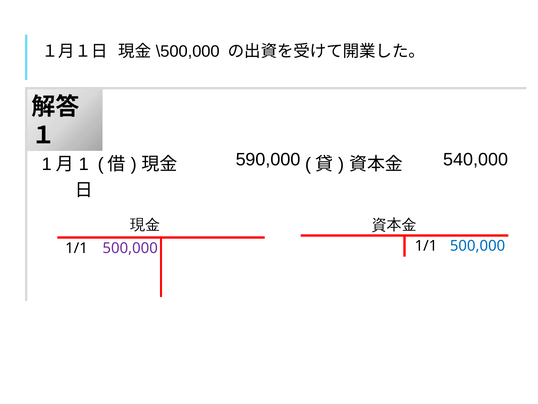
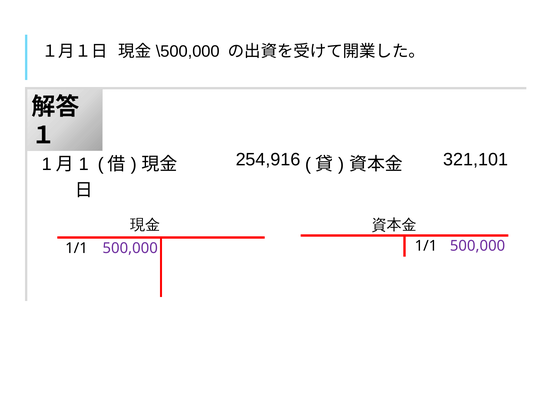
590,000: 590,000 -> 254,916
540,000: 540,000 -> 321,101
500,000 at (478, 246) colour: blue -> purple
